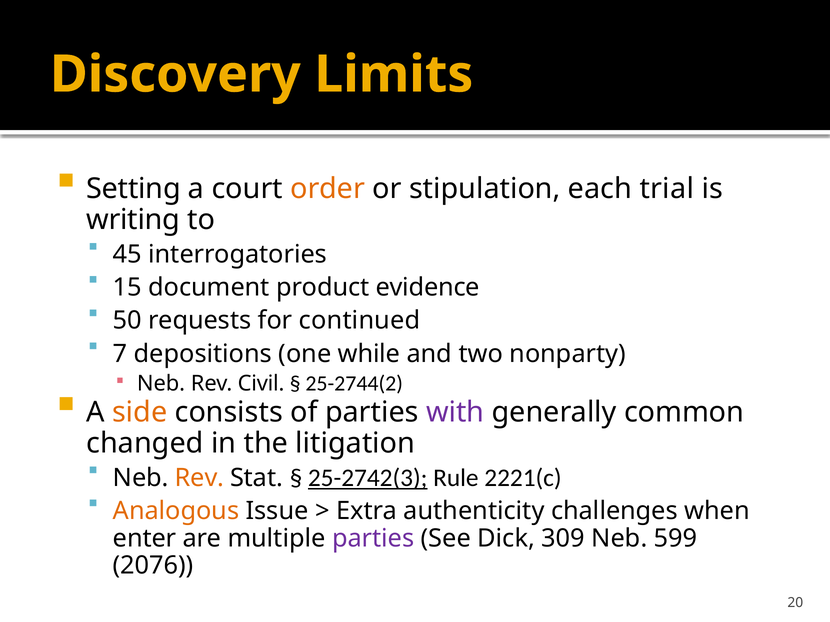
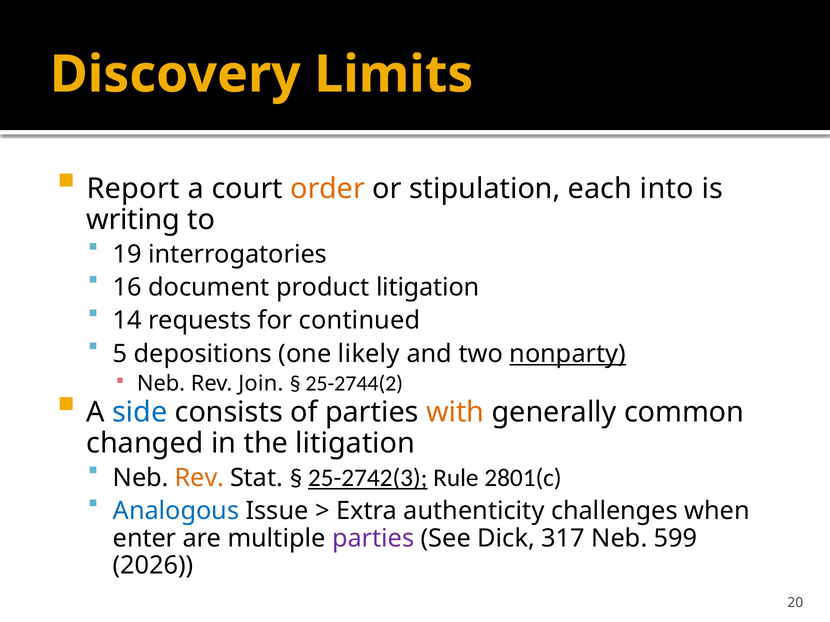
Setting: Setting -> Report
trial: trial -> into
45: 45 -> 19
15: 15 -> 16
product evidence: evidence -> litigation
50: 50 -> 14
7: 7 -> 5
while: while -> likely
nonparty underline: none -> present
Civil: Civil -> Join
side colour: orange -> blue
with colour: purple -> orange
2221(c: 2221(c -> 2801(c
Analogous colour: orange -> blue
309: 309 -> 317
2076: 2076 -> 2026
